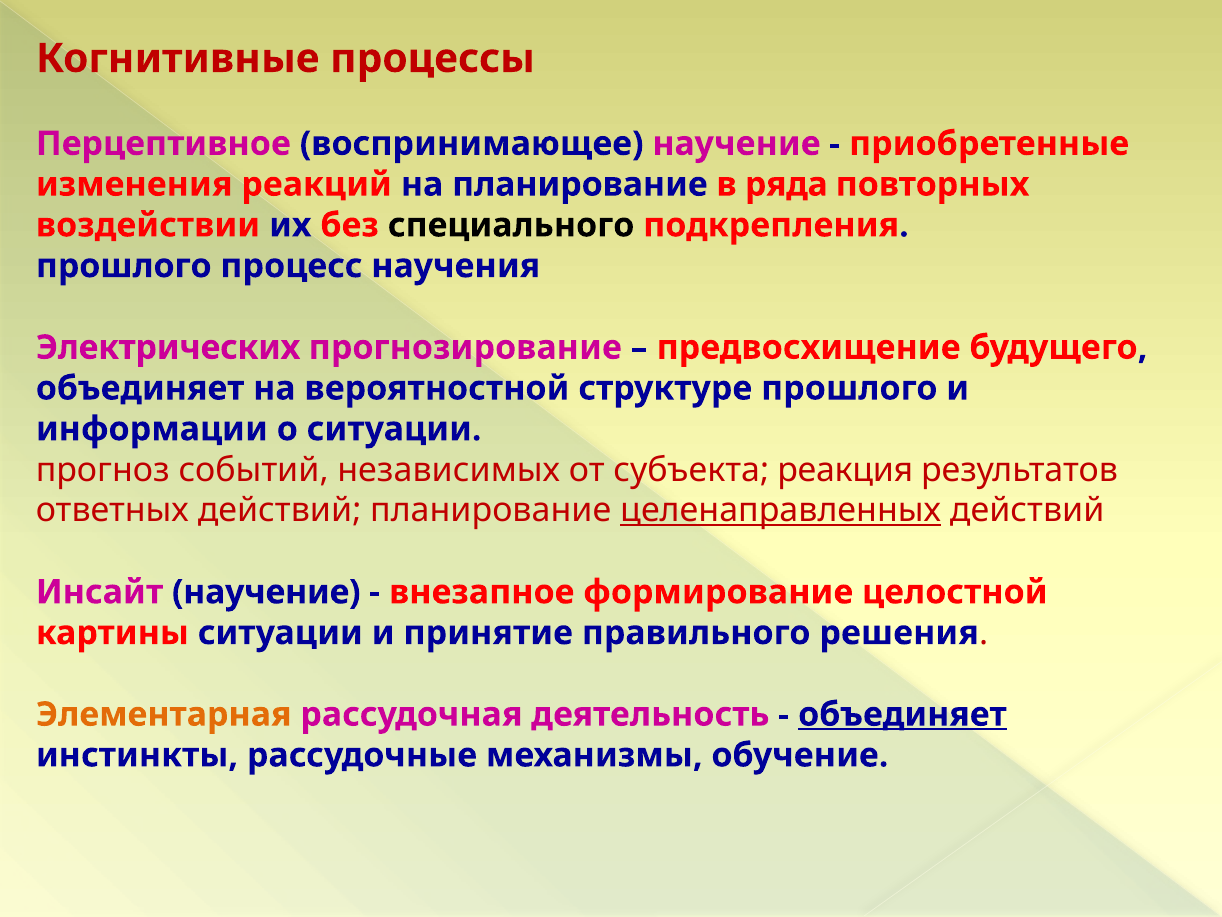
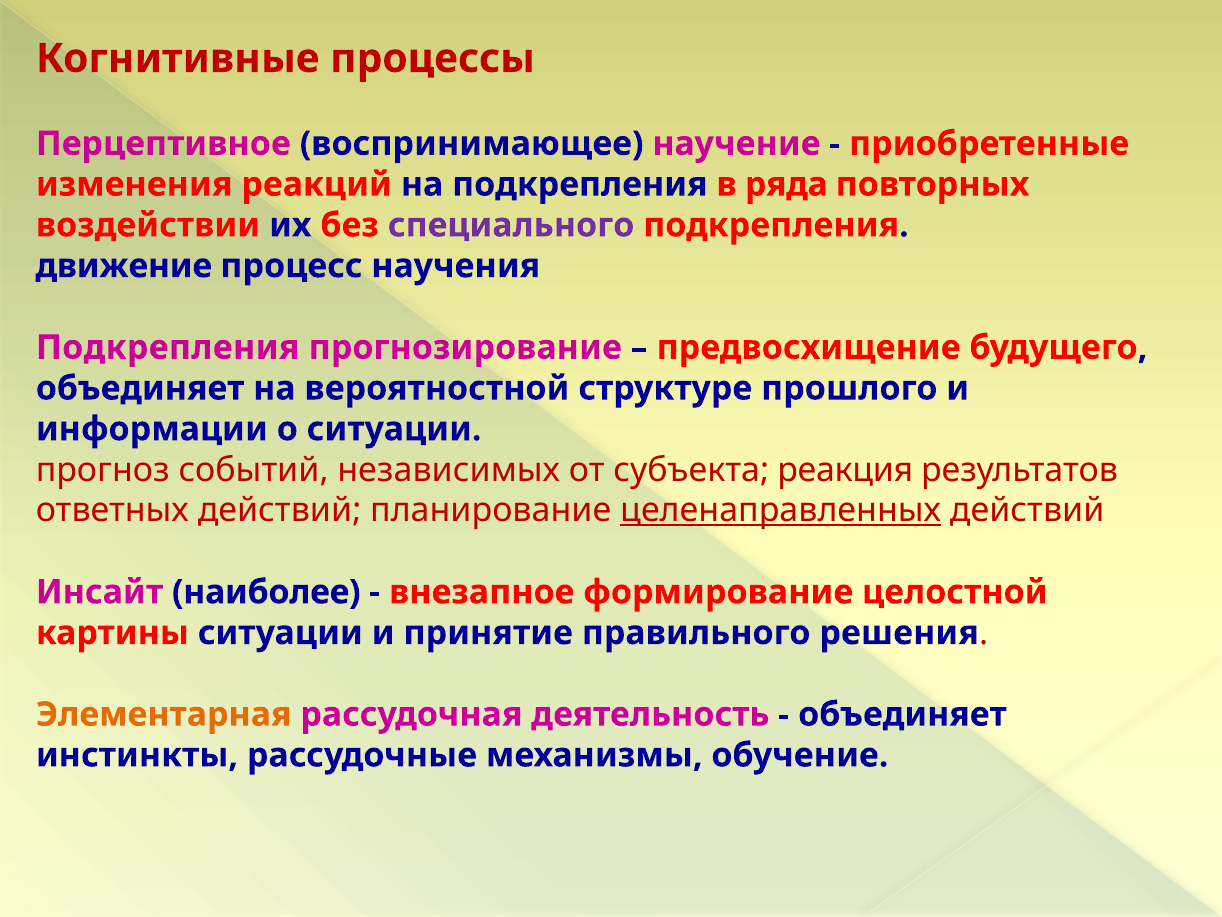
на планирование: планирование -> подкрепления
специального colour: black -> purple
прошлого at (124, 266): прошлого -> движение
Электрических at (168, 347): Электрических -> Подкрепления
Инсайт научение: научение -> наиболее
объединяет at (902, 714) underline: present -> none
